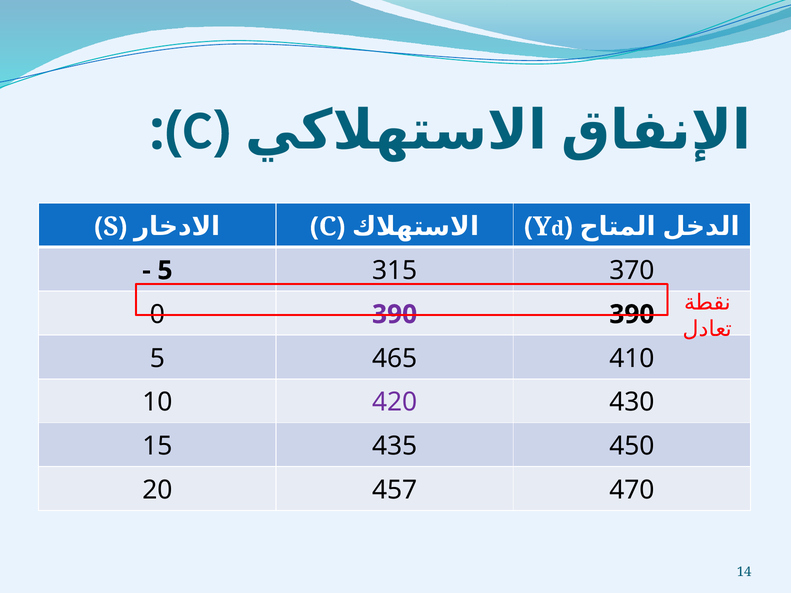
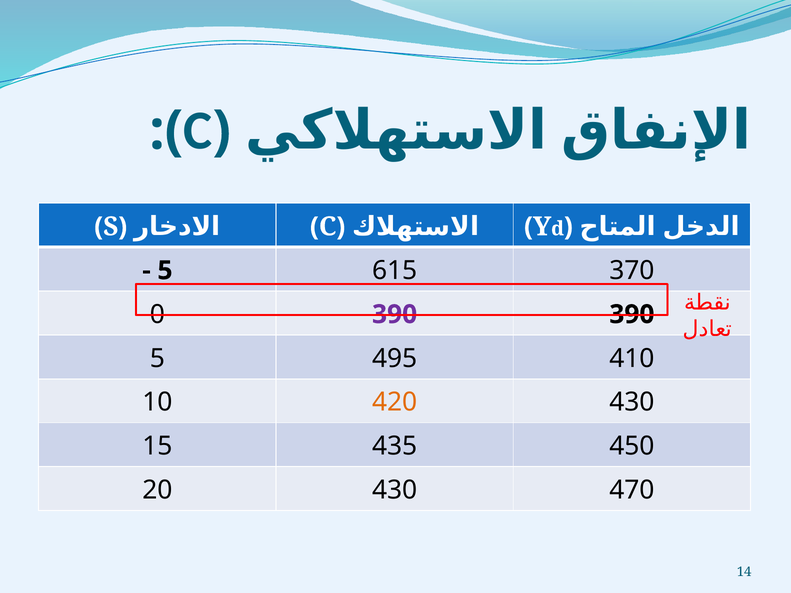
315: 315 -> 615
465: 465 -> 495
420 colour: purple -> orange
20 457: 457 -> 430
